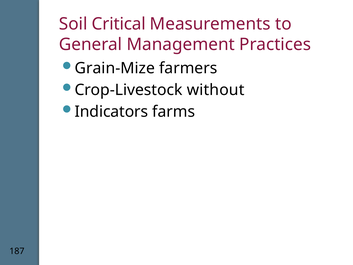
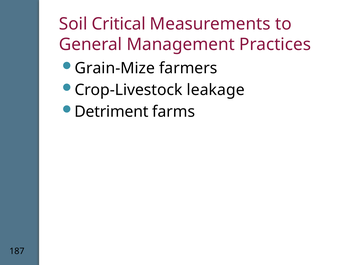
without: without -> leakage
Indicators: Indicators -> Detriment
